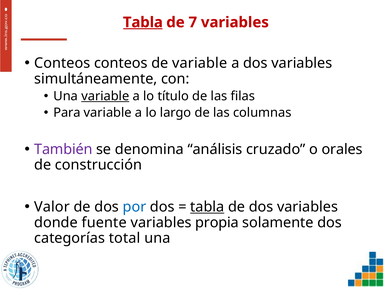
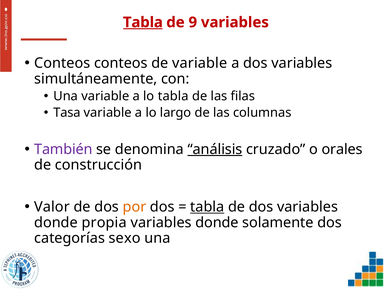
7: 7 -> 9
variable at (105, 96) underline: present -> none
lo título: título -> tabla
Para: Para -> Tasa
análisis underline: none -> present
por colour: blue -> orange
fuente: fuente -> propia
propia at (217, 222): propia -> donde
total: total -> sexo
